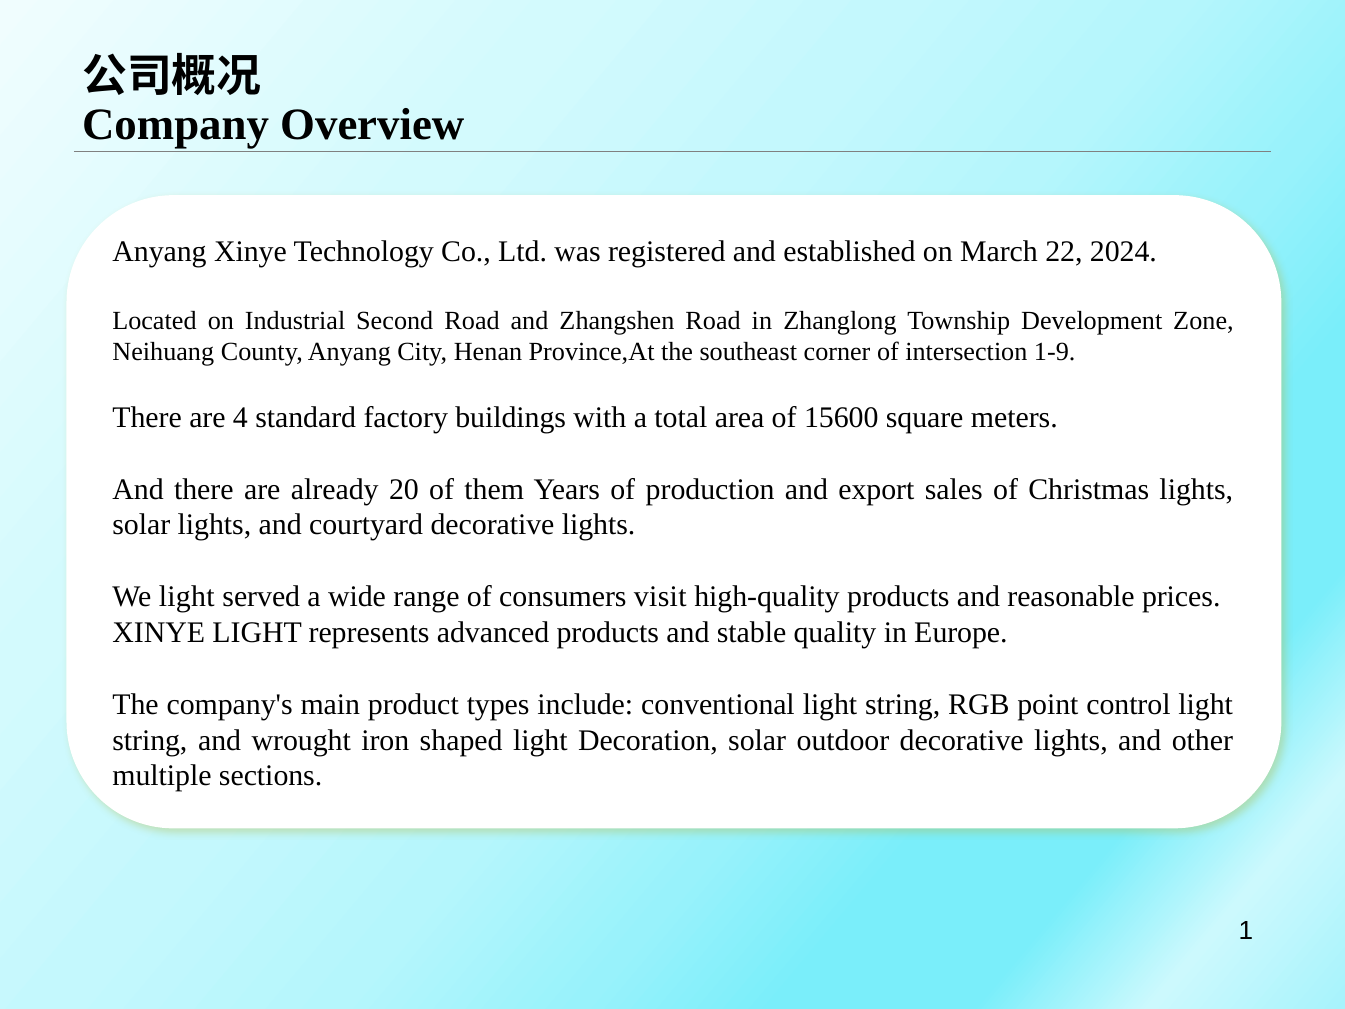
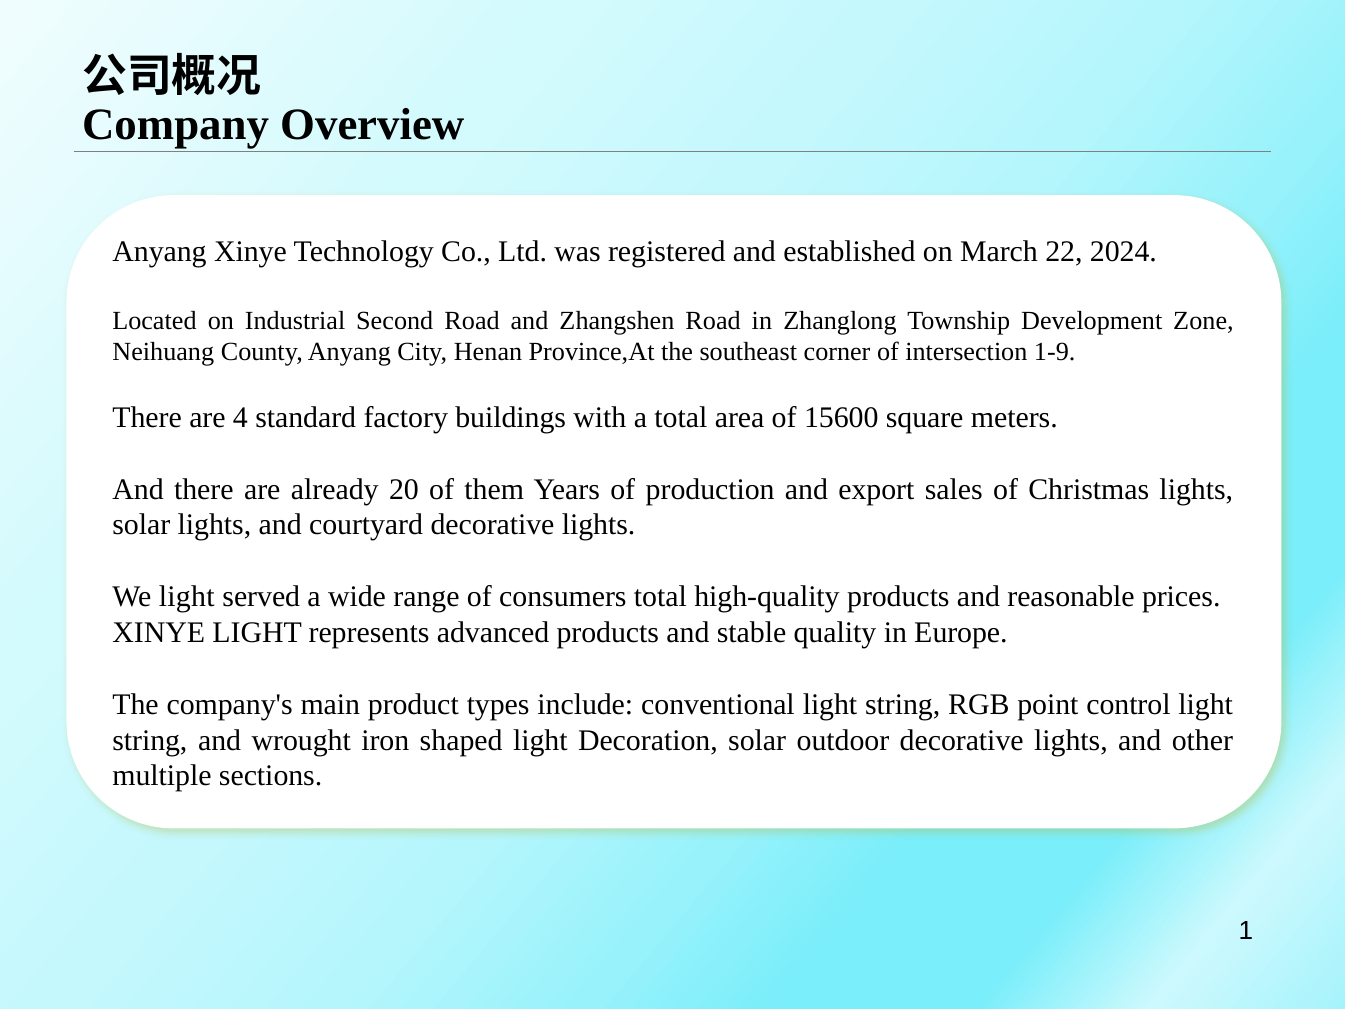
consumers visit: visit -> total
